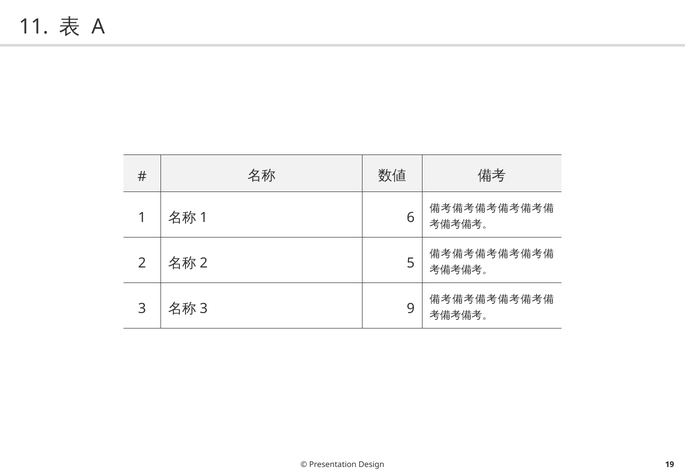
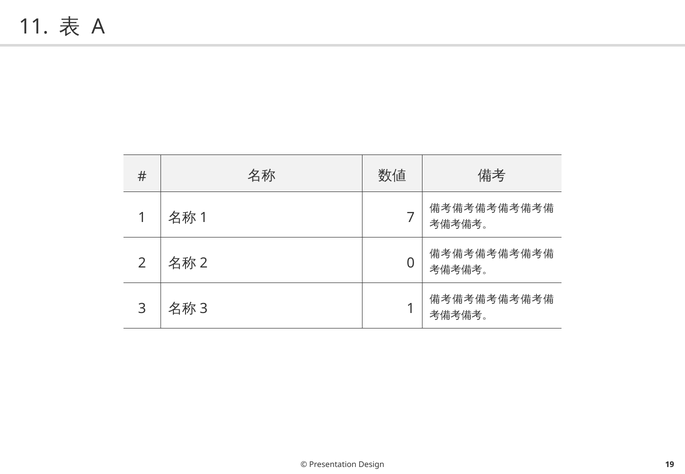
6: 6 -> 7
5: 5 -> 0
9 at (411, 309): 9 -> 1
